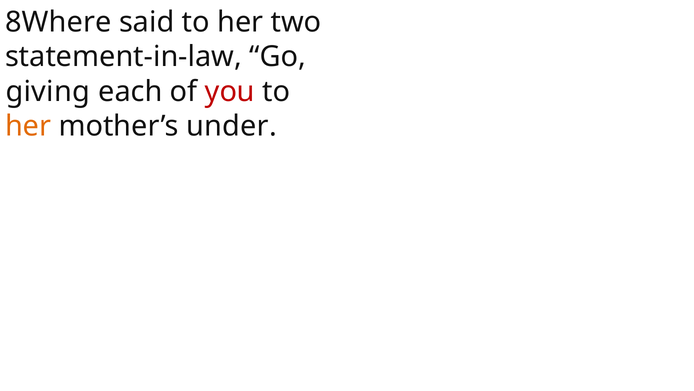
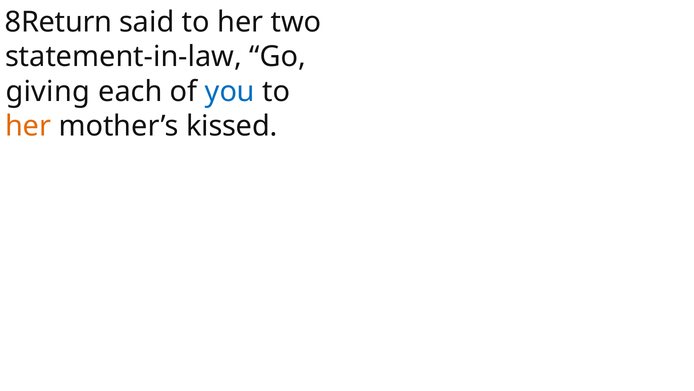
8Where: 8Where -> 8Return
you colour: red -> blue
under: under -> kissed
